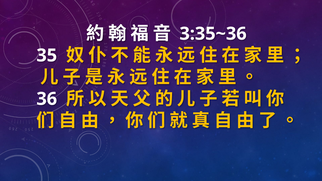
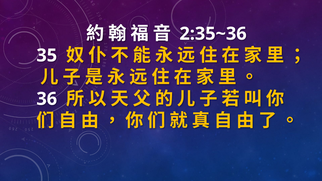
3:35~36: 3:35~36 -> 2:35~36
